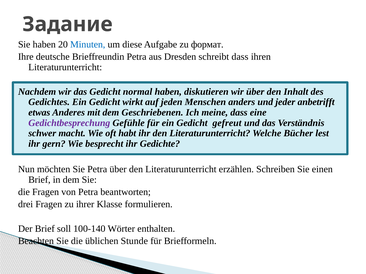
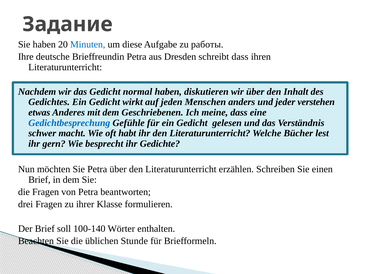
формат: формат -> работы
anbetrifft: anbetrifft -> verstehen
Gedichtbesprechung colour: purple -> blue
gefreut: gefreut -> gelesen
